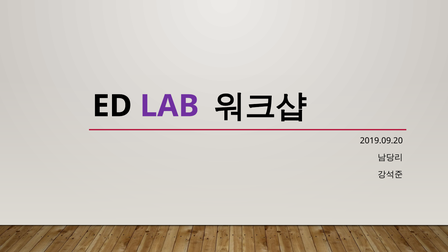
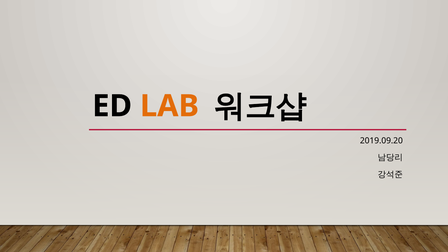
LAB colour: purple -> orange
